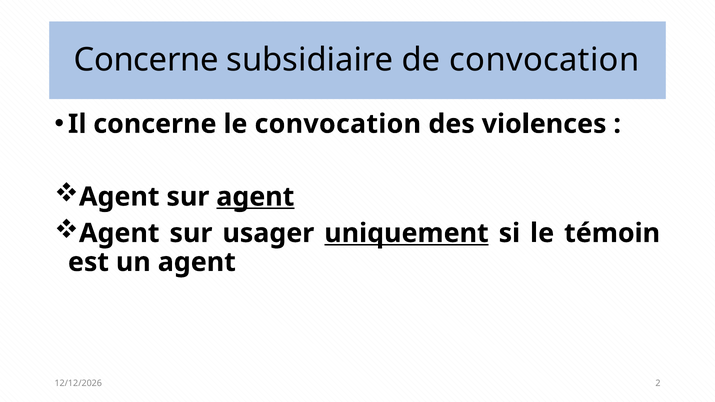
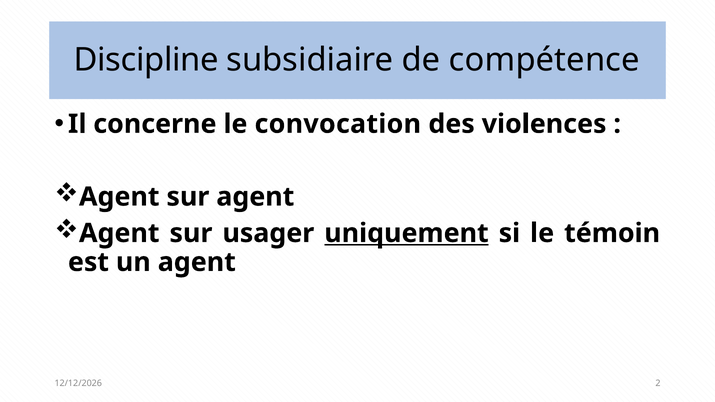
Concerne at (146, 60): Concerne -> Discipline
de convocation: convocation -> compétence
agent at (255, 197) underline: present -> none
